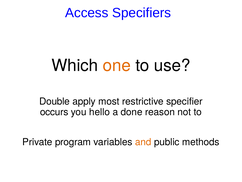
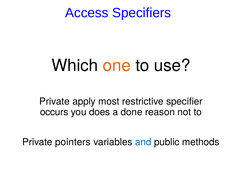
Double at (55, 101): Double -> Private
hello: hello -> does
program: program -> pointers
and colour: orange -> blue
